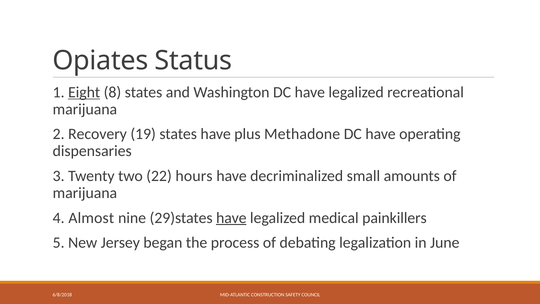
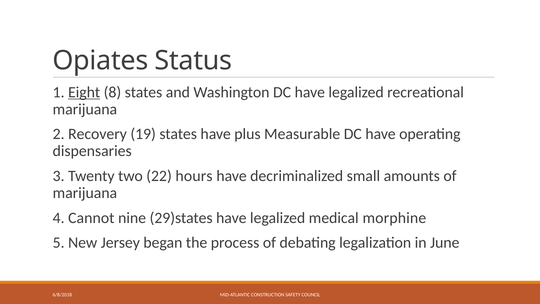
Methadone: Methadone -> Measurable
Almost: Almost -> Cannot
have at (231, 218) underline: present -> none
painkillers: painkillers -> morphine
